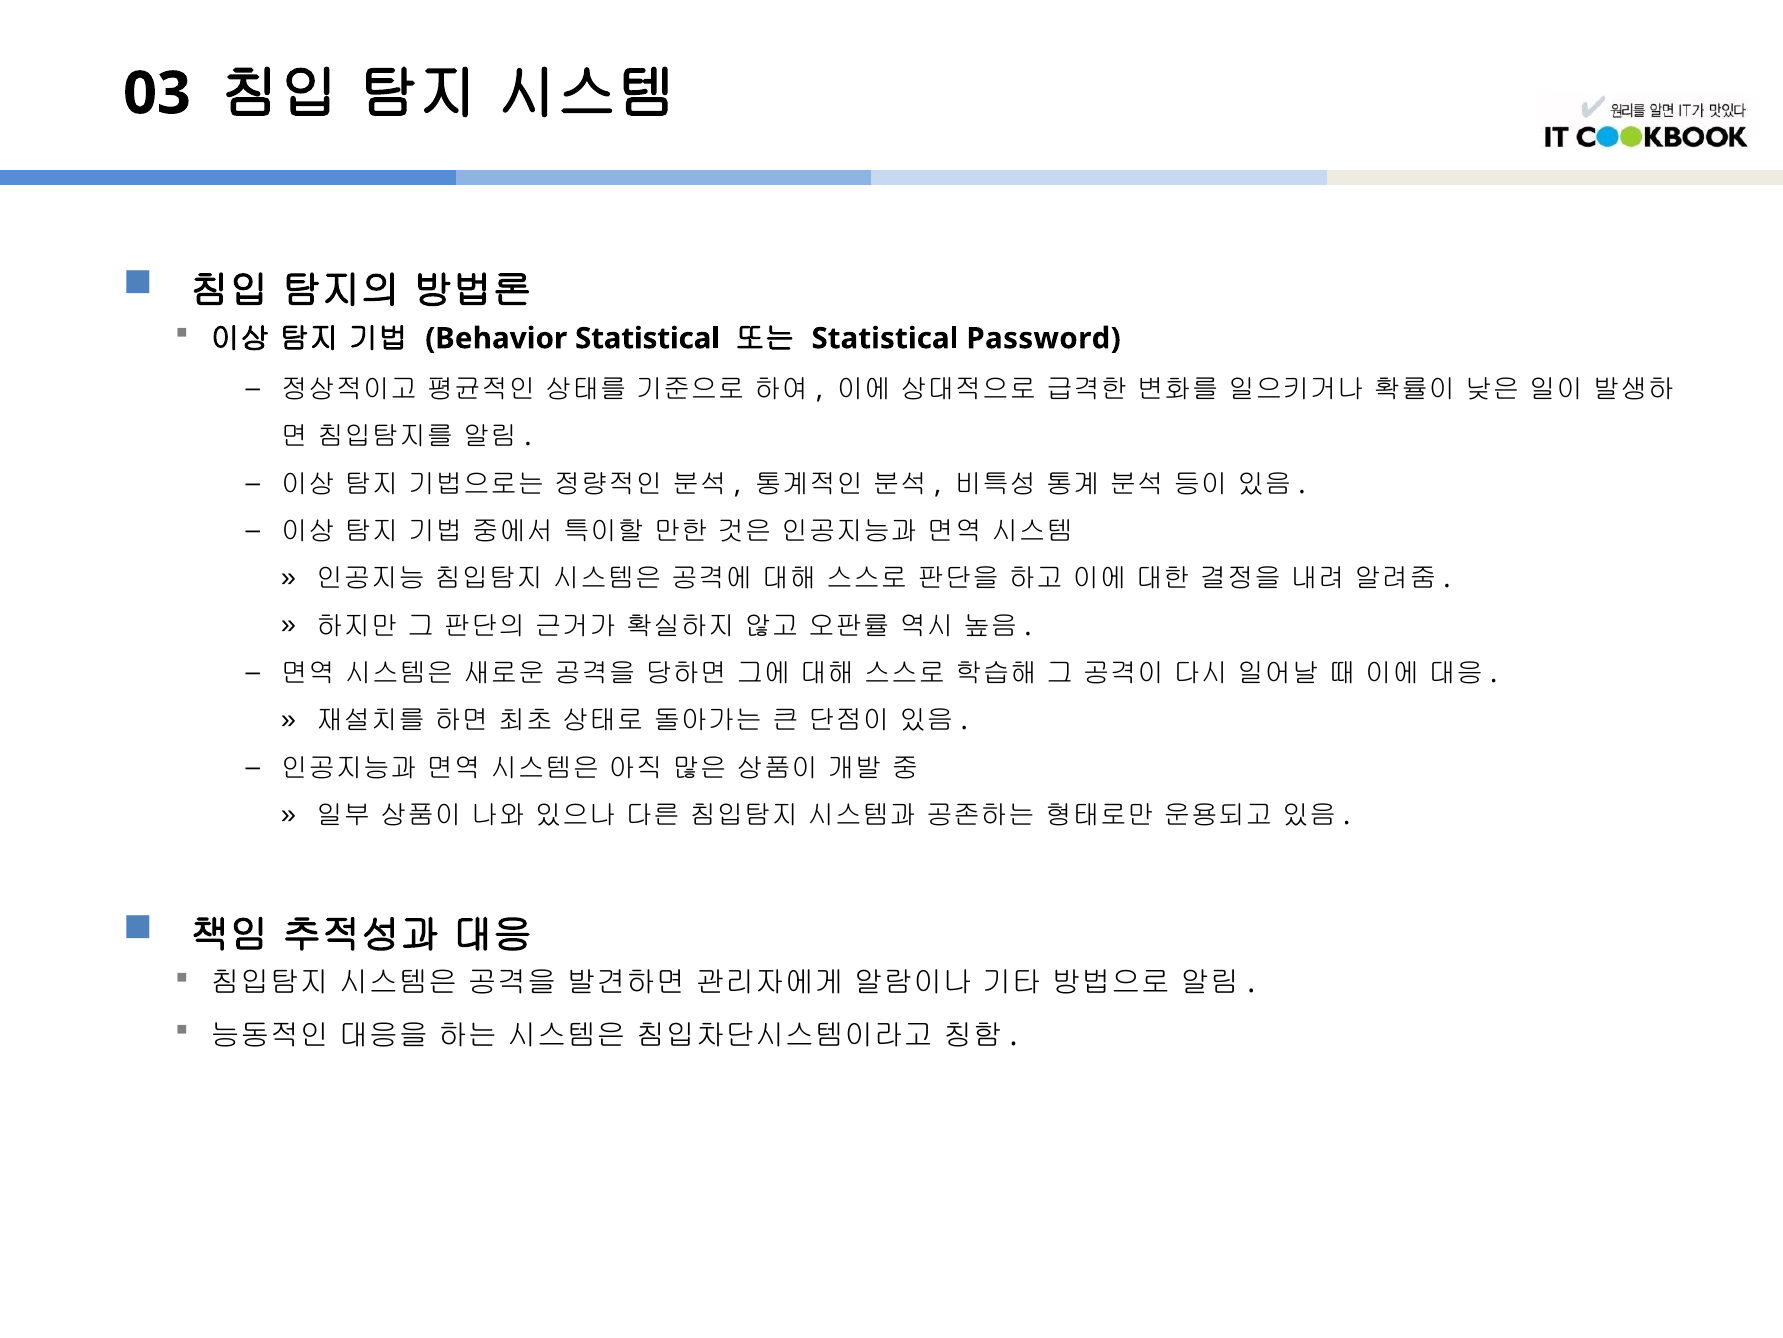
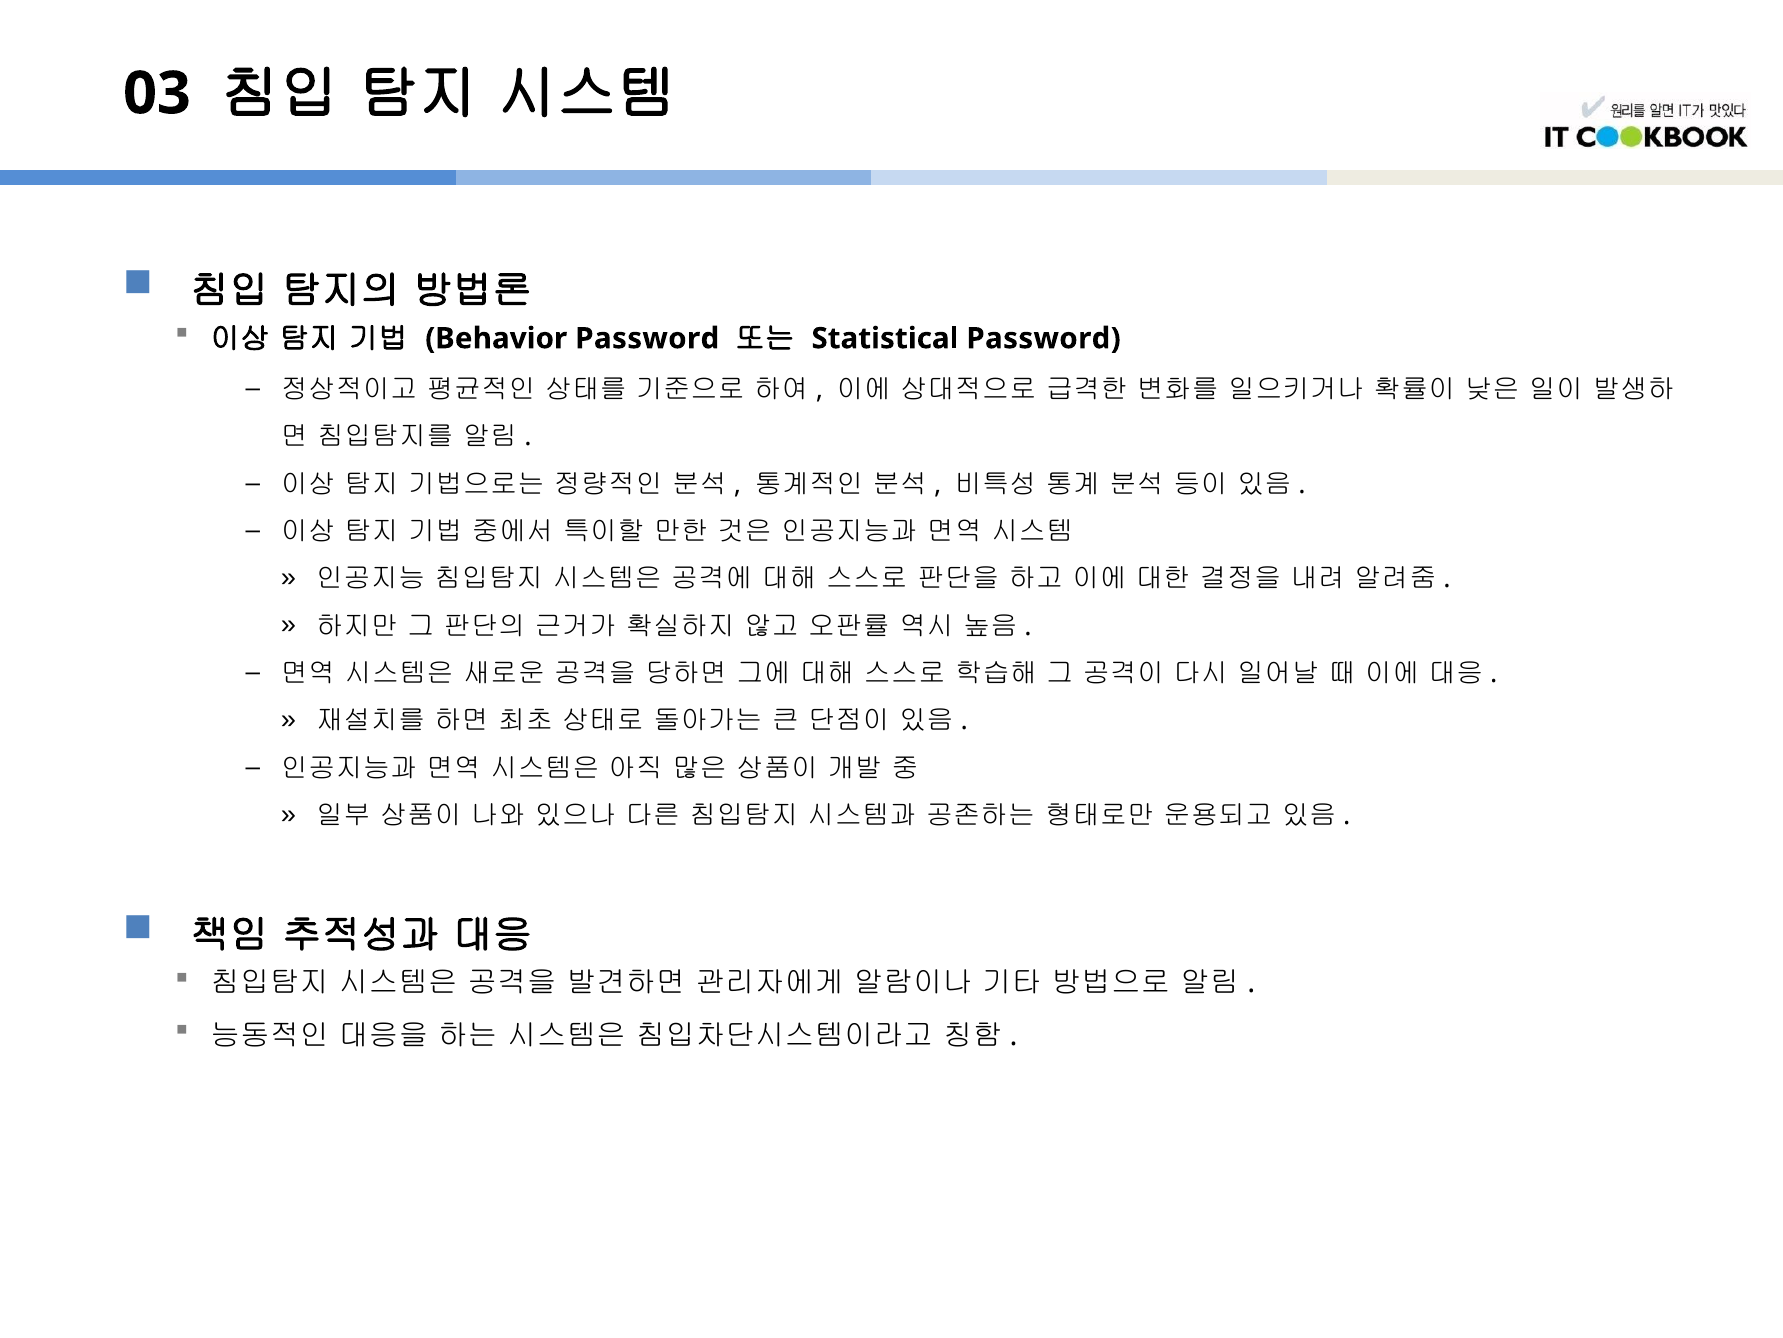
Behavior Statistical: Statistical -> Password
